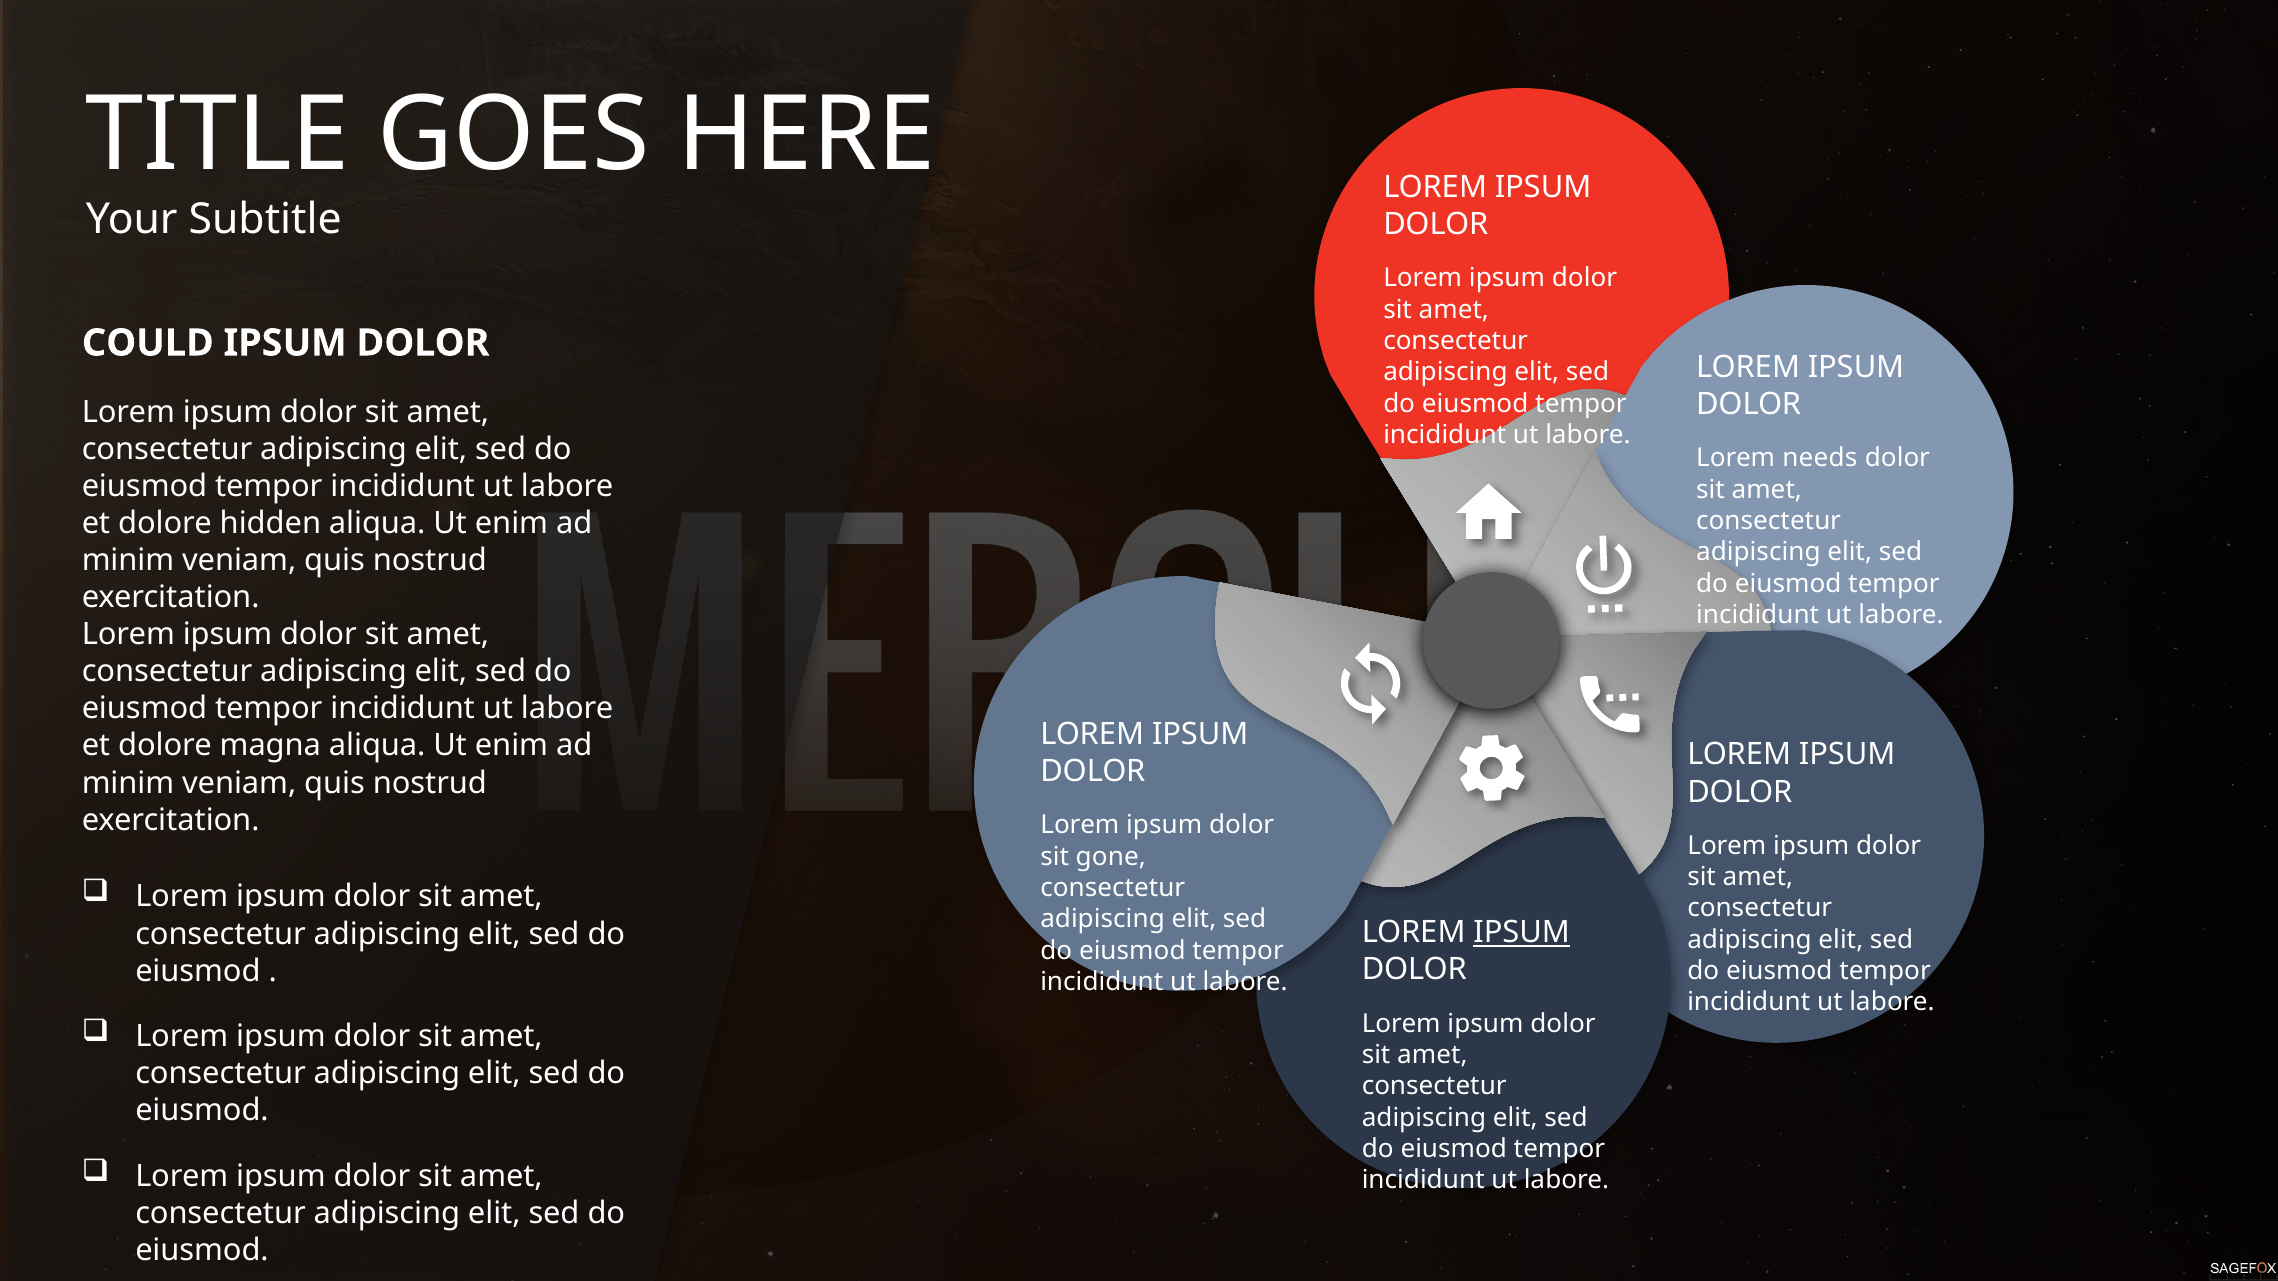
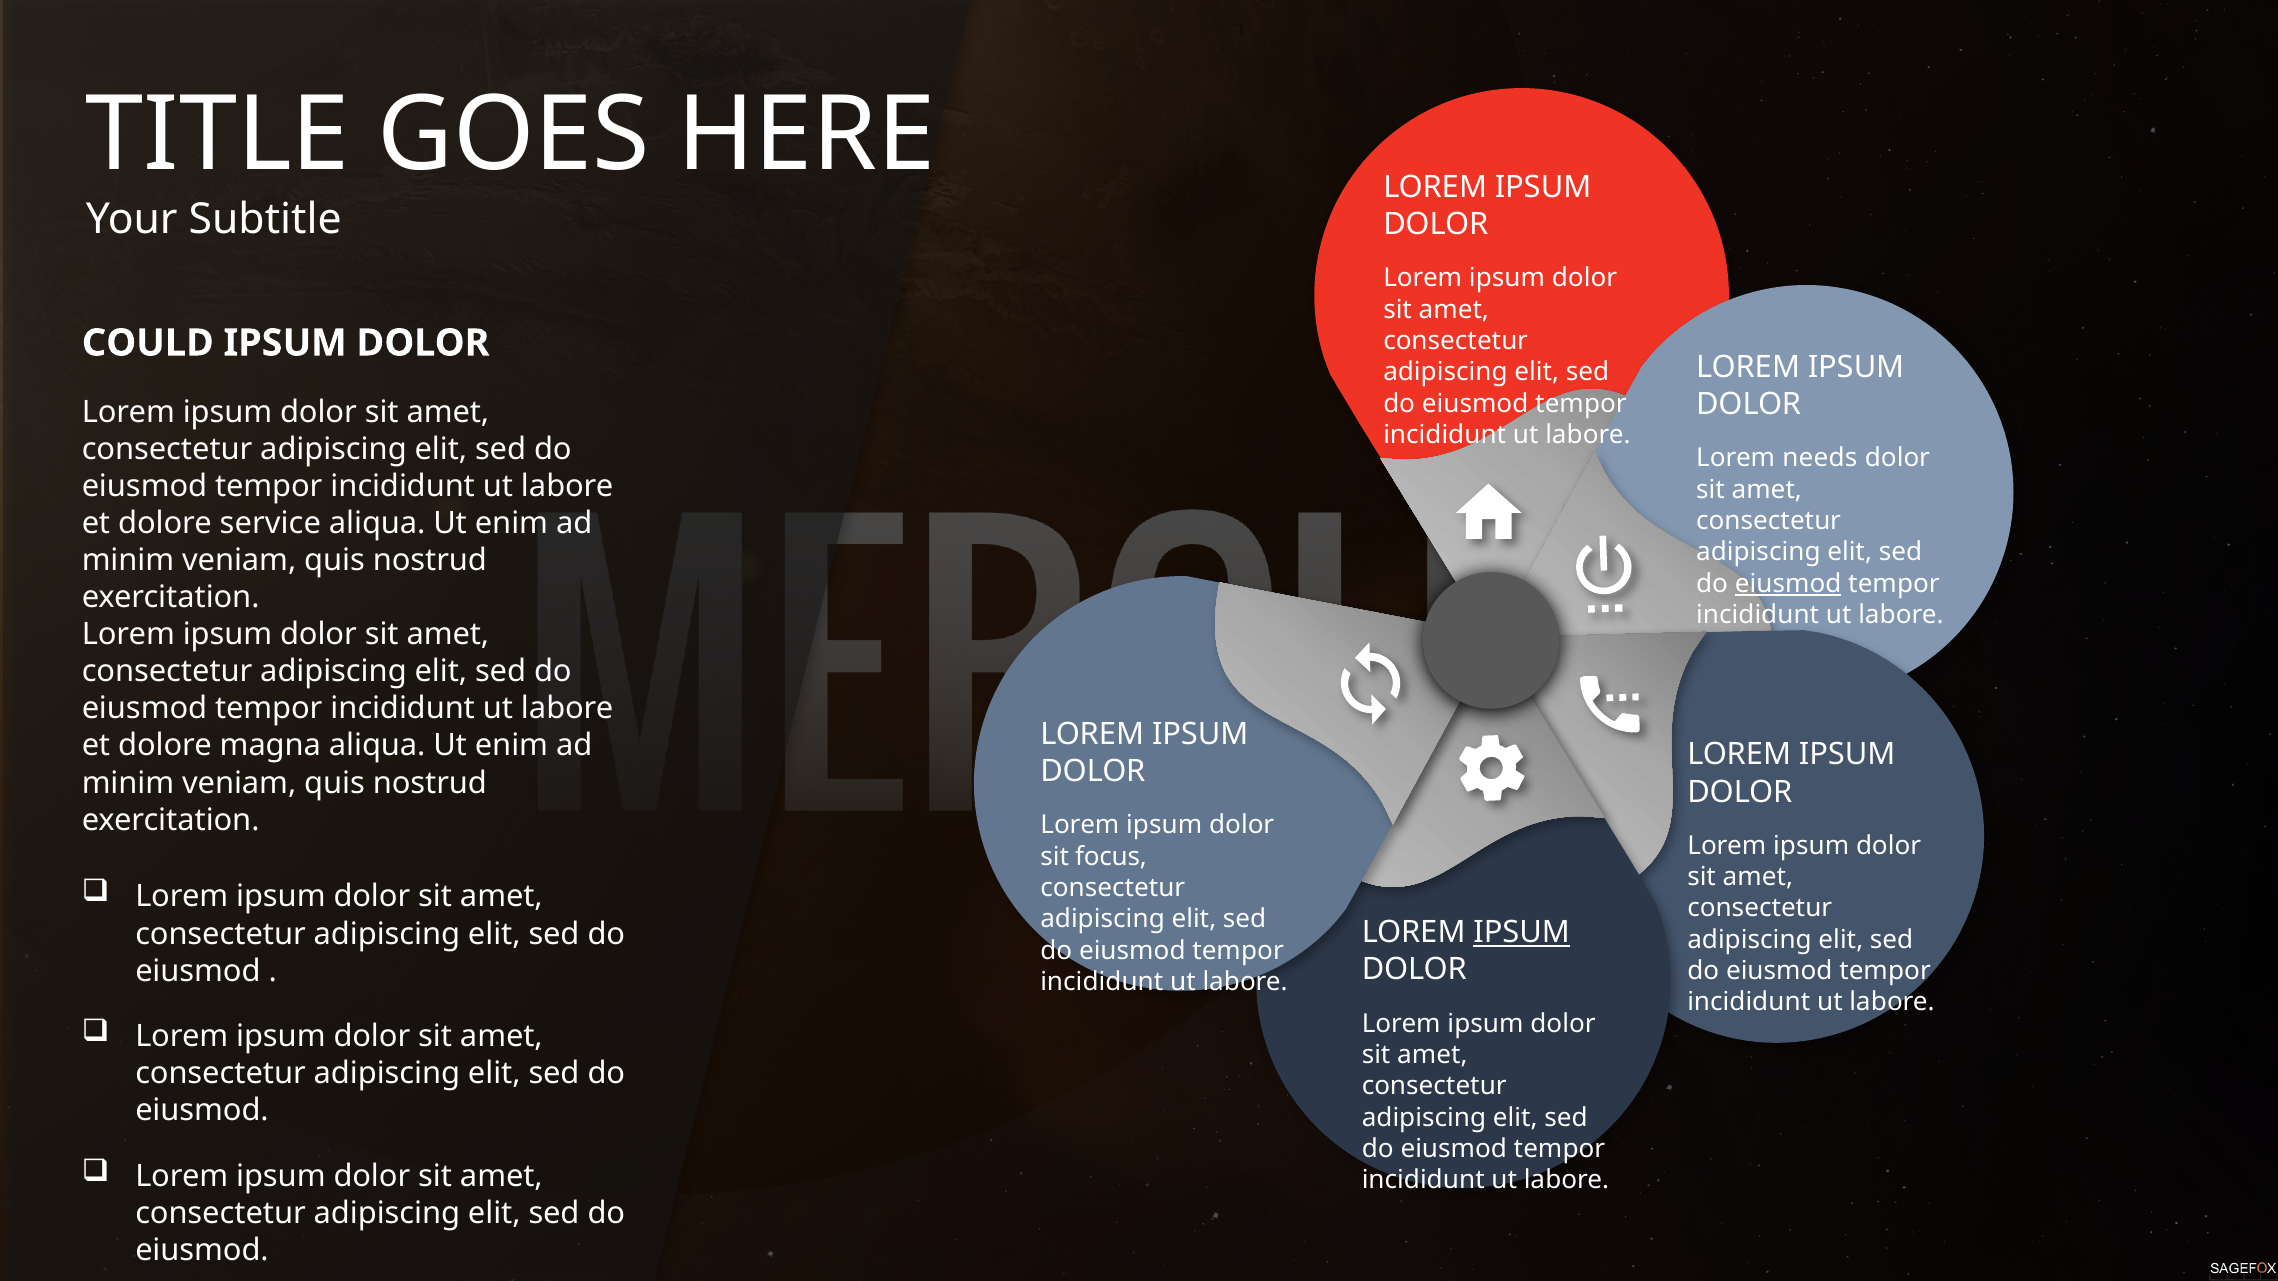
hidden: hidden -> service
eiusmod at (1788, 584) underline: none -> present
gone: gone -> focus
